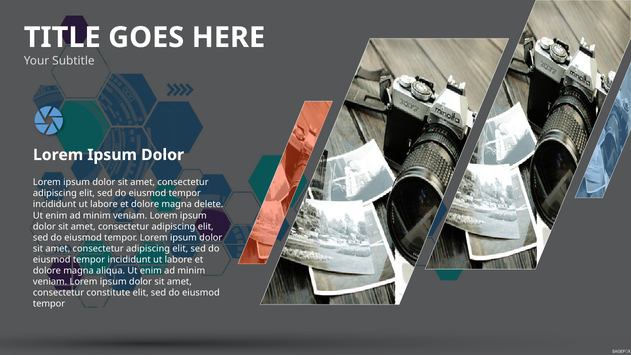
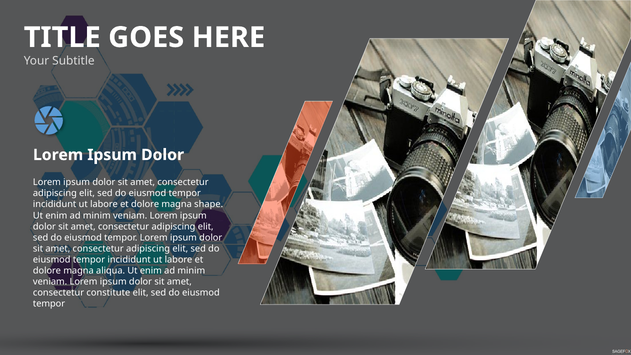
delete: delete -> shape
